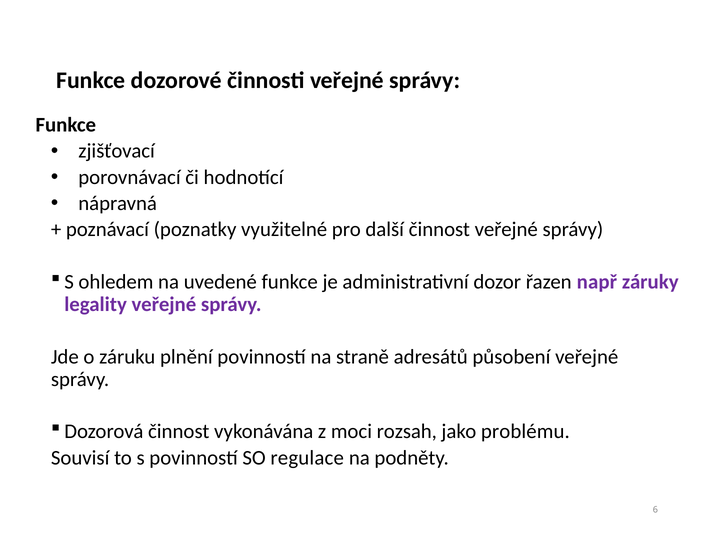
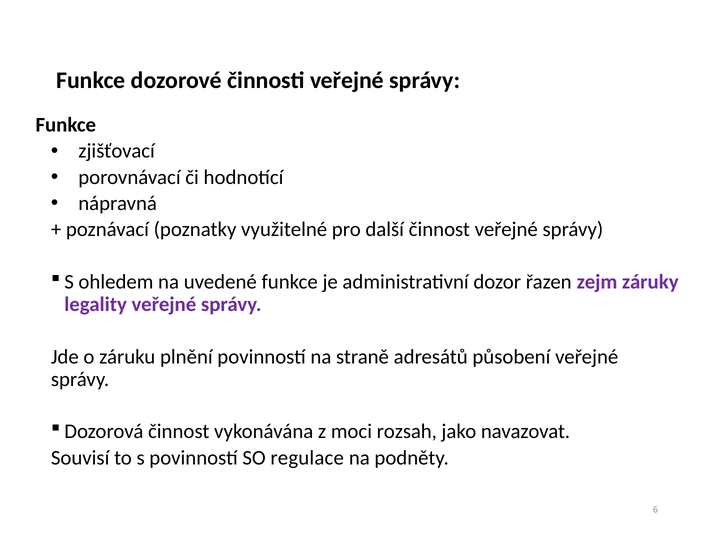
např: např -> zejm
problému: problému -> navazovat
